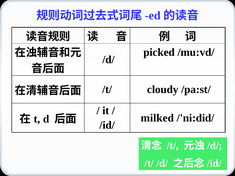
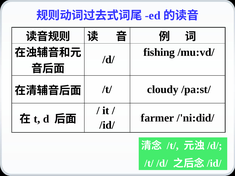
picked: picked -> fishing
milked: milked -> farmer
